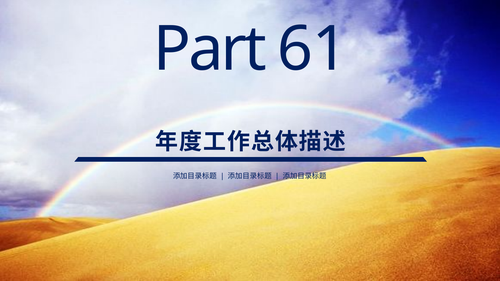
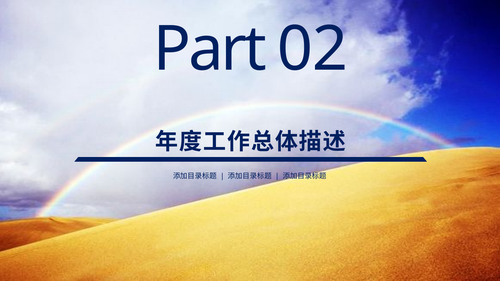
61: 61 -> 02
